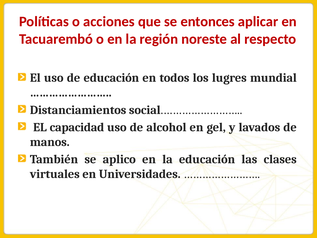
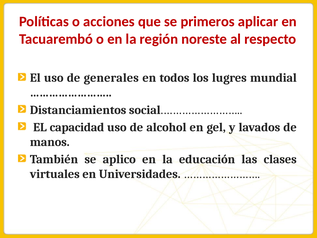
entonces: entonces -> primeros
de educación: educación -> generales
